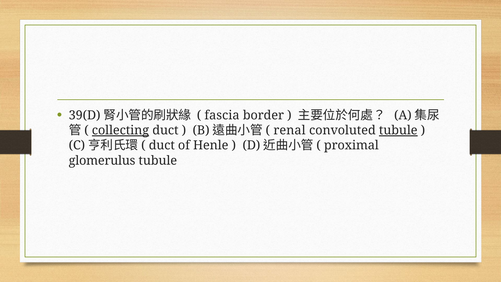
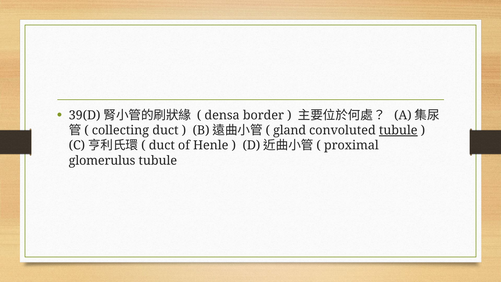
fascia: fascia -> densa
collecting underline: present -> none
renal: renal -> gland
